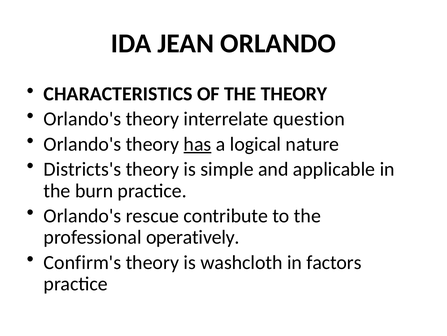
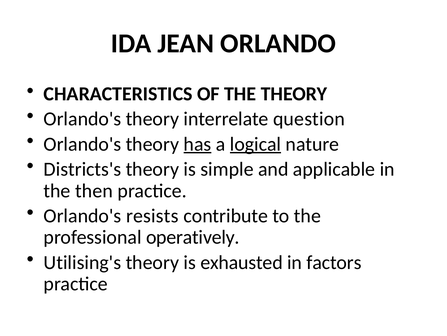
logical underline: none -> present
burn: burn -> then
rescue: rescue -> resists
Confirm's: Confirm's -> Utilising's
washcloth: washcloth -> exhausted
